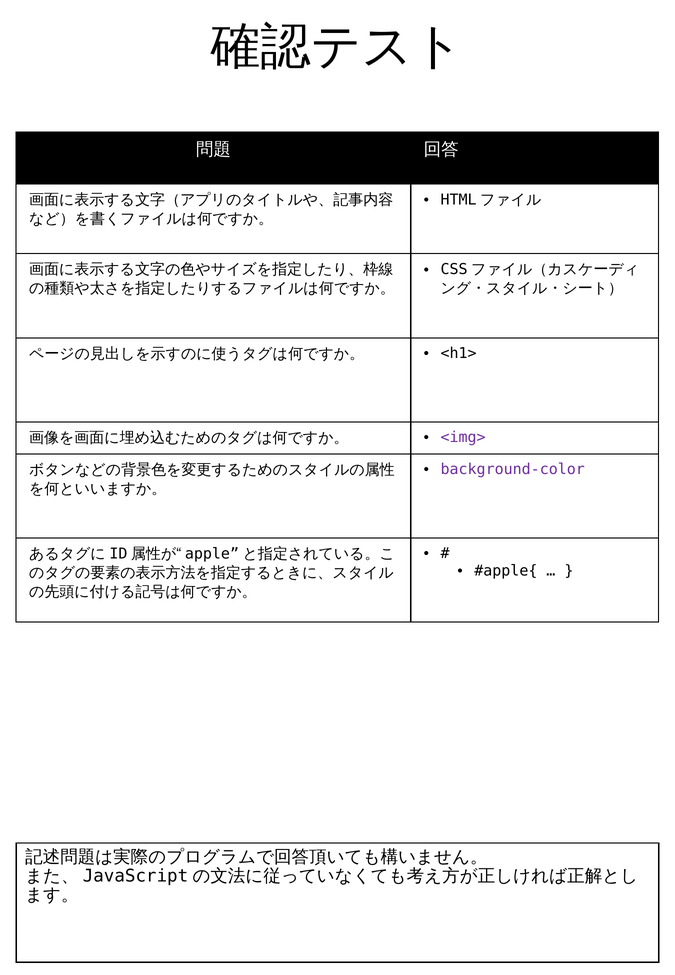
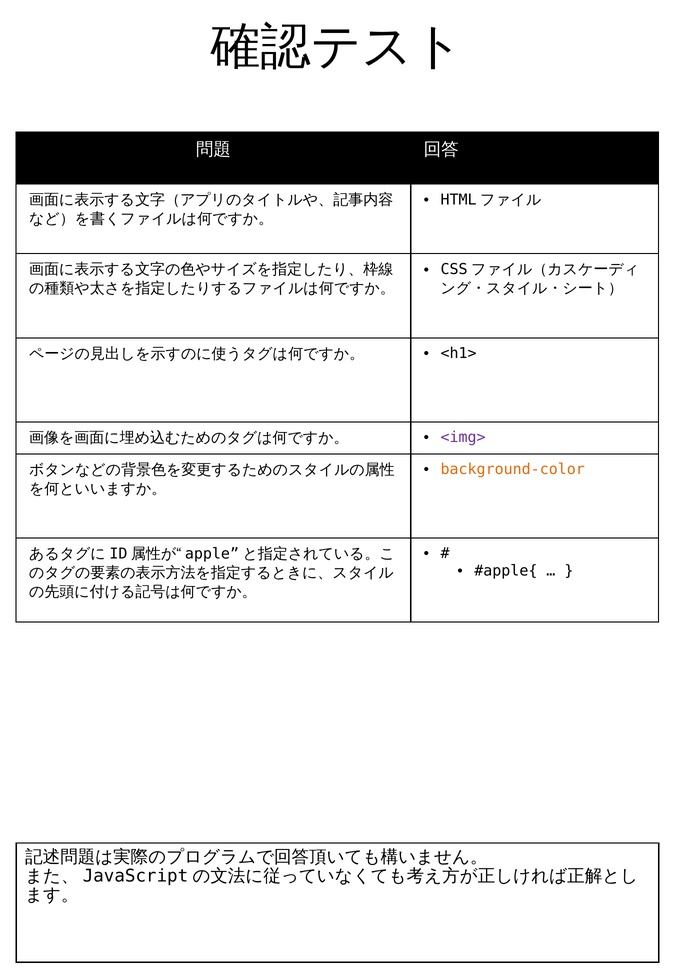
background-color colour: purple -> orange
